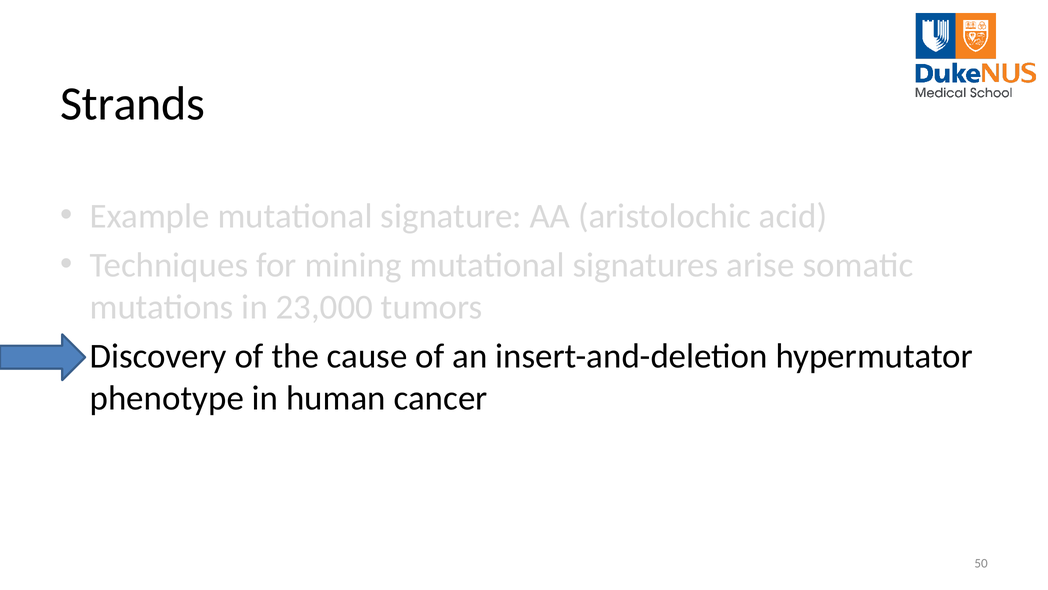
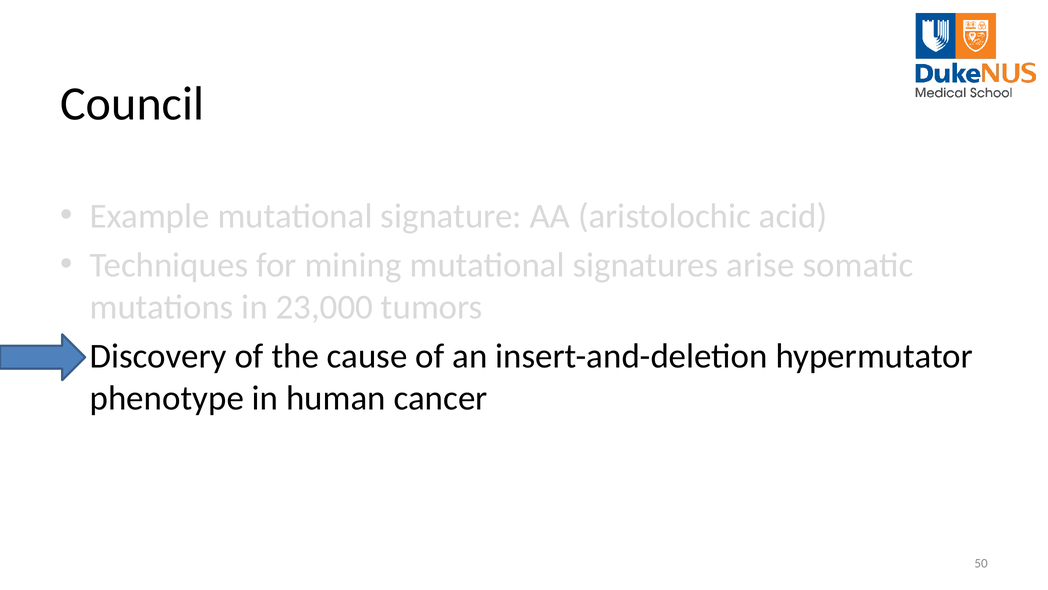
Strands: Strands -> Council
